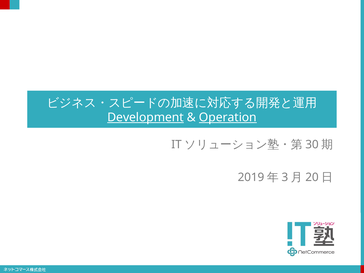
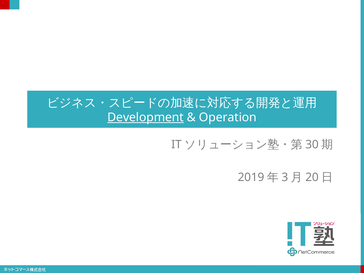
Operation underline: present -> none
